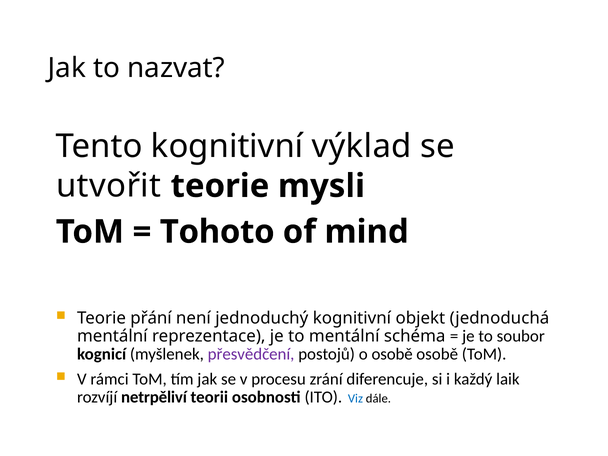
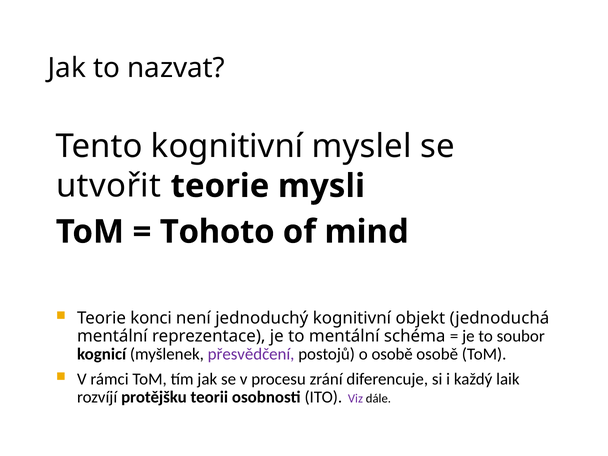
výklad: výklad -> myslel
přání: přání -> konci
netrpěliví: netrpěliví -> protějšku
Viz colour: blue -> purple
